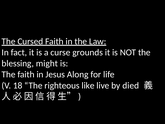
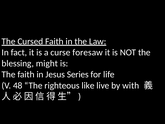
grounds: grounds -> foresaw
Along: Along -> Series
18: 18 -> 48
died: died -> with
